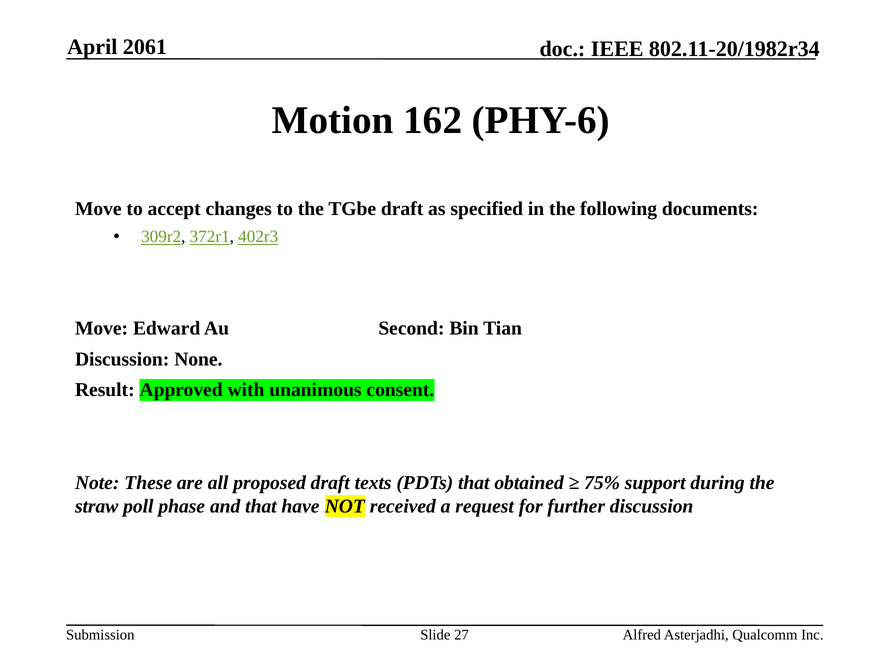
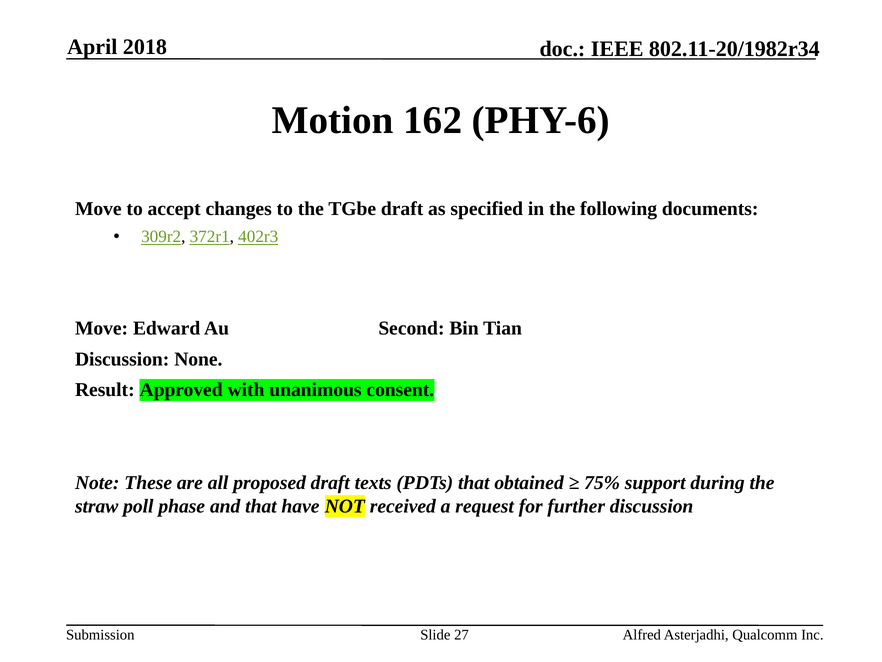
2061: 2061 -> 2018
